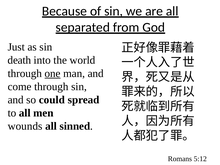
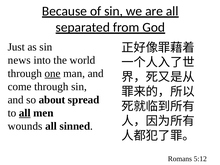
death: death -> news
could: could -> about
all at (25, 113) underline: none -> present
